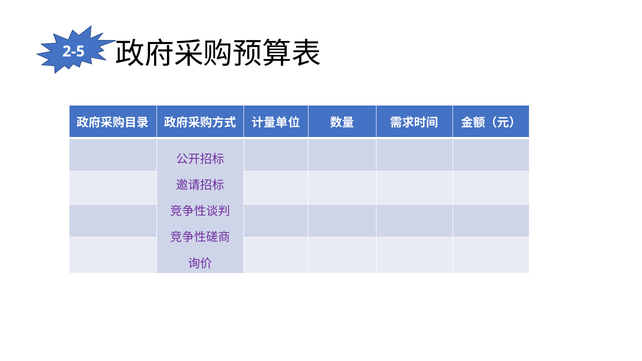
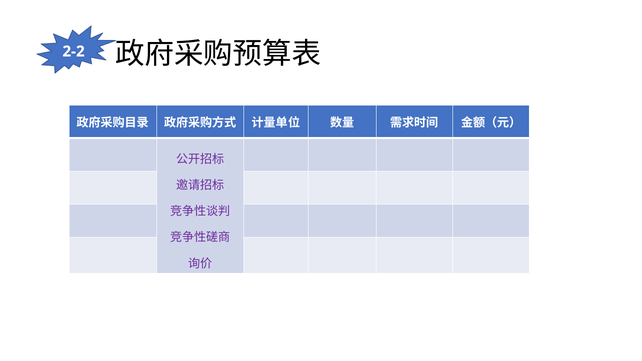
2-5: 2-5 -> 2-2
